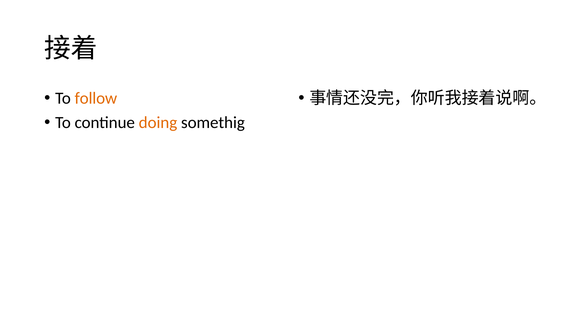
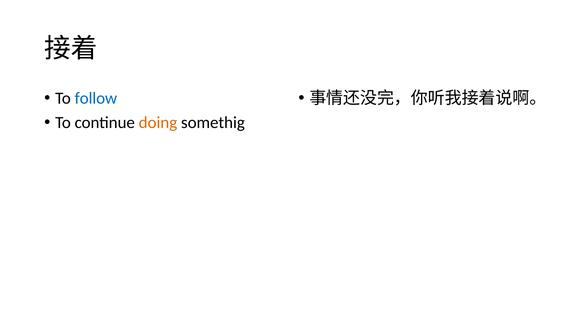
follow colour: orange -> blue
